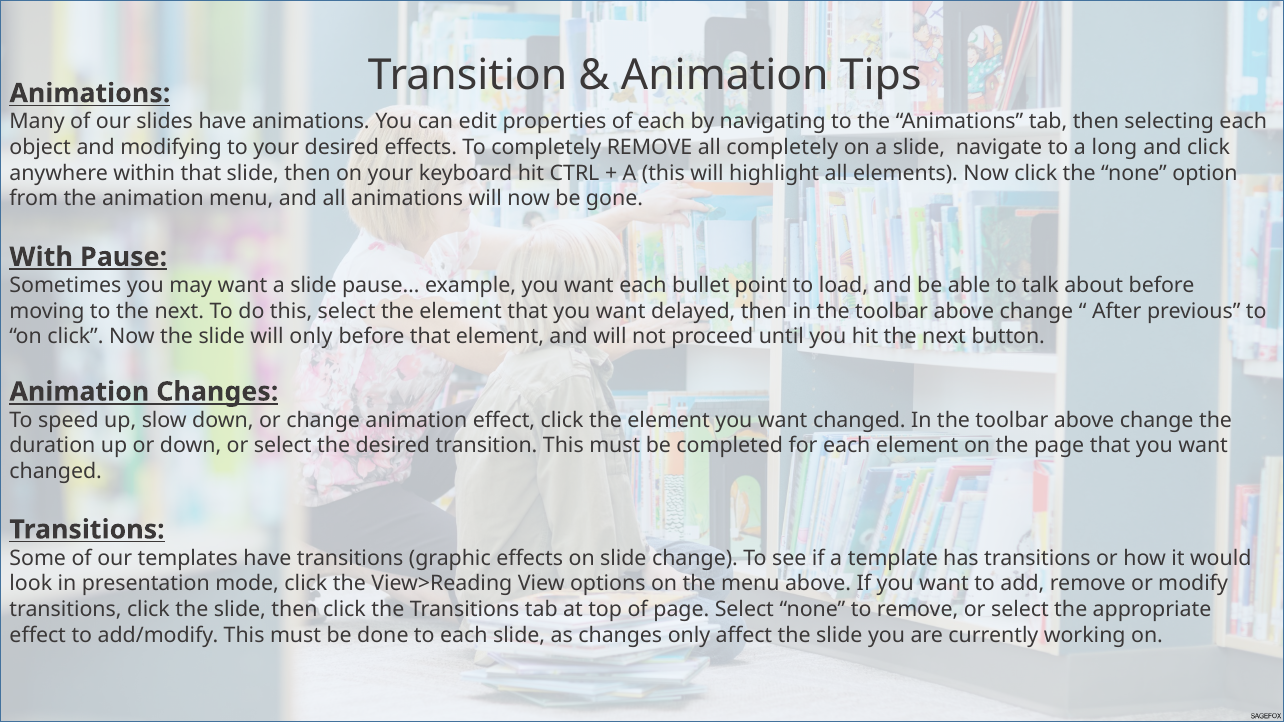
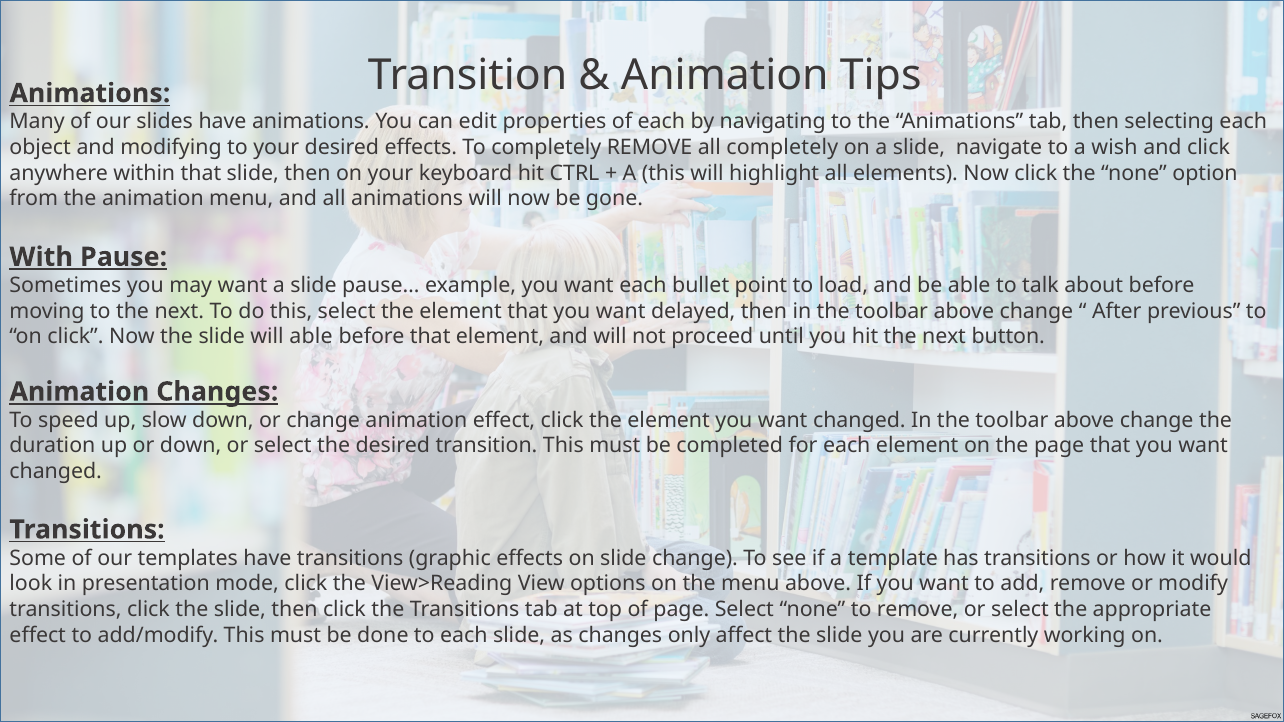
long: long -> wish
will only: only -> able
